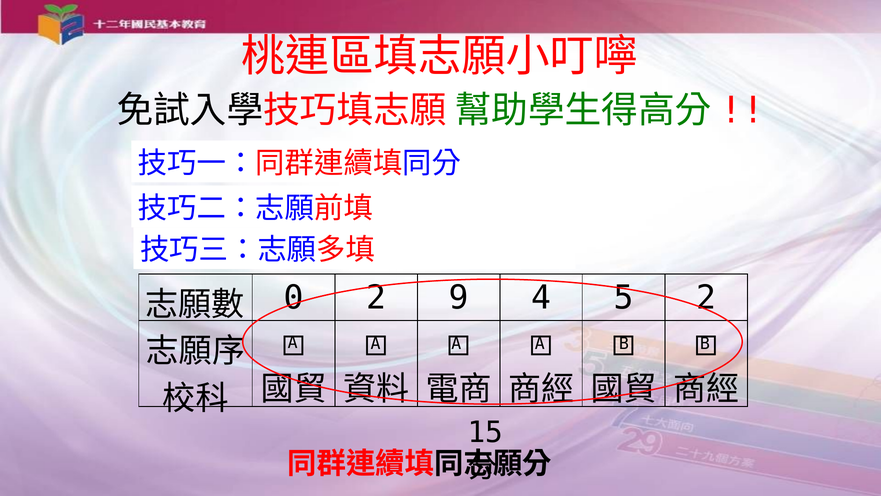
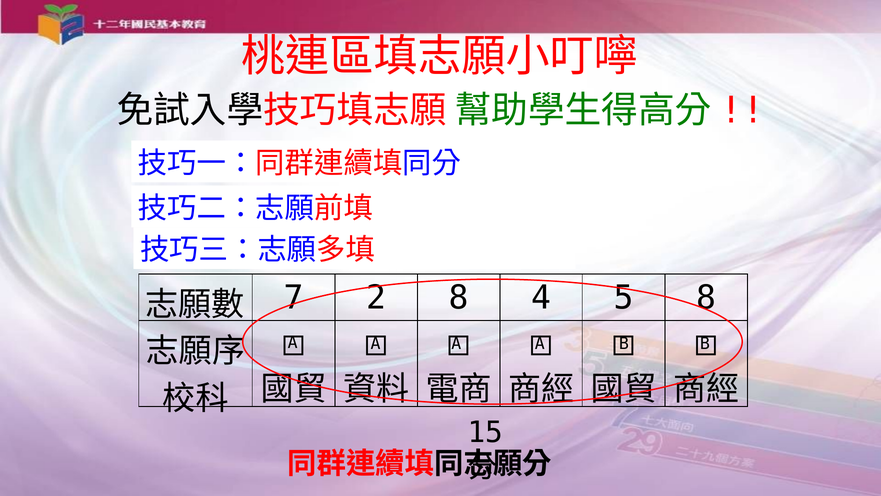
0: 0 -> 7
2 9: 9 -> 8
5 2: 2 -> 8
